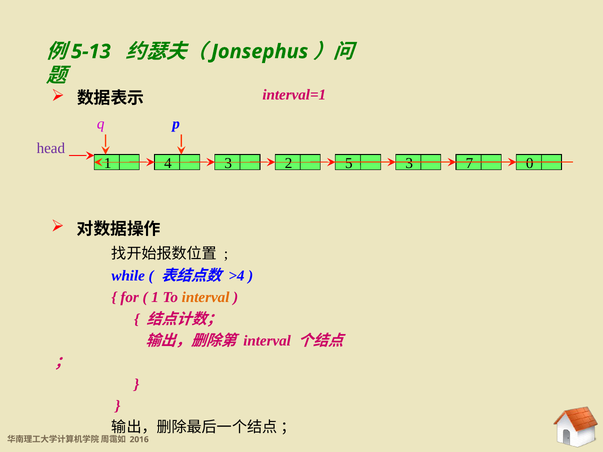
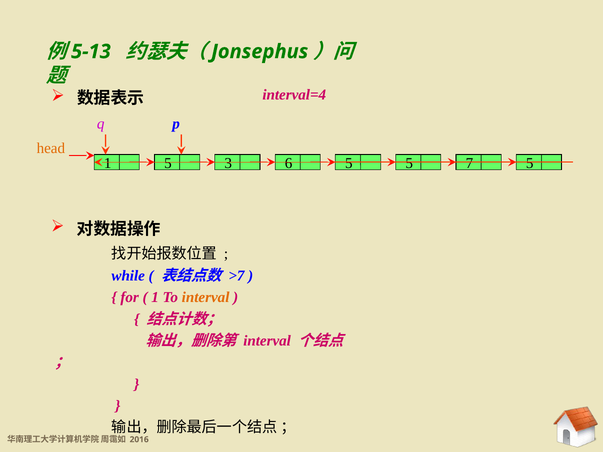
interval=1: interval=1 -> interval=4
head colour: purple -> orange
1 4: 4 -> 5
2: 2 -> 6
5 3: 3 -> 5
7 0: 0 -> 5
>4: >4 -> >7
